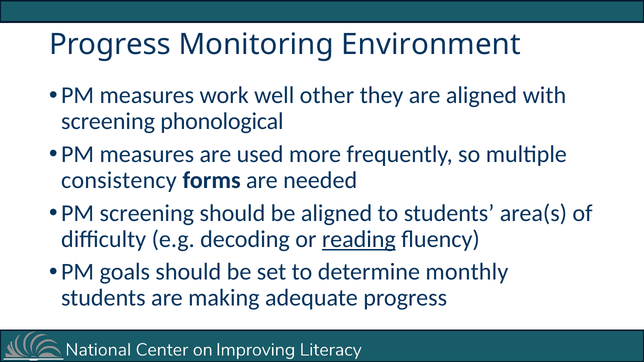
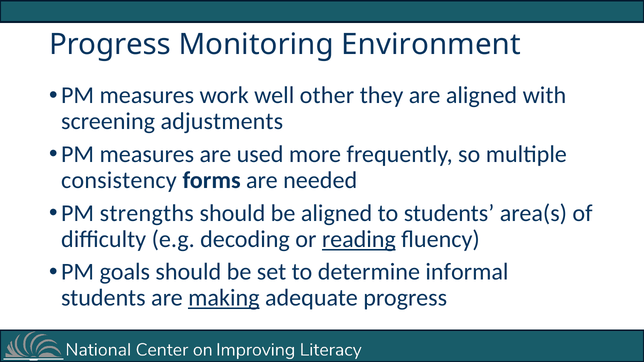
phonological: phonological -> adjustments
PM screening: screening -> strengths
monthly: monthly -> informal
making underline: none -> present
